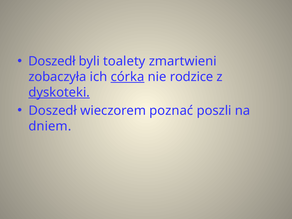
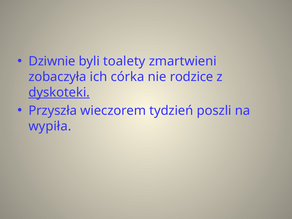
Doszedł at (52, 61): Doszedł -> Dziwnie
córka underline: present -> none
Doszedł at (53, 111): Doszedł -> Przyszła
poznać: poznać -> tydzień
dniem: dniem -> wypiła
